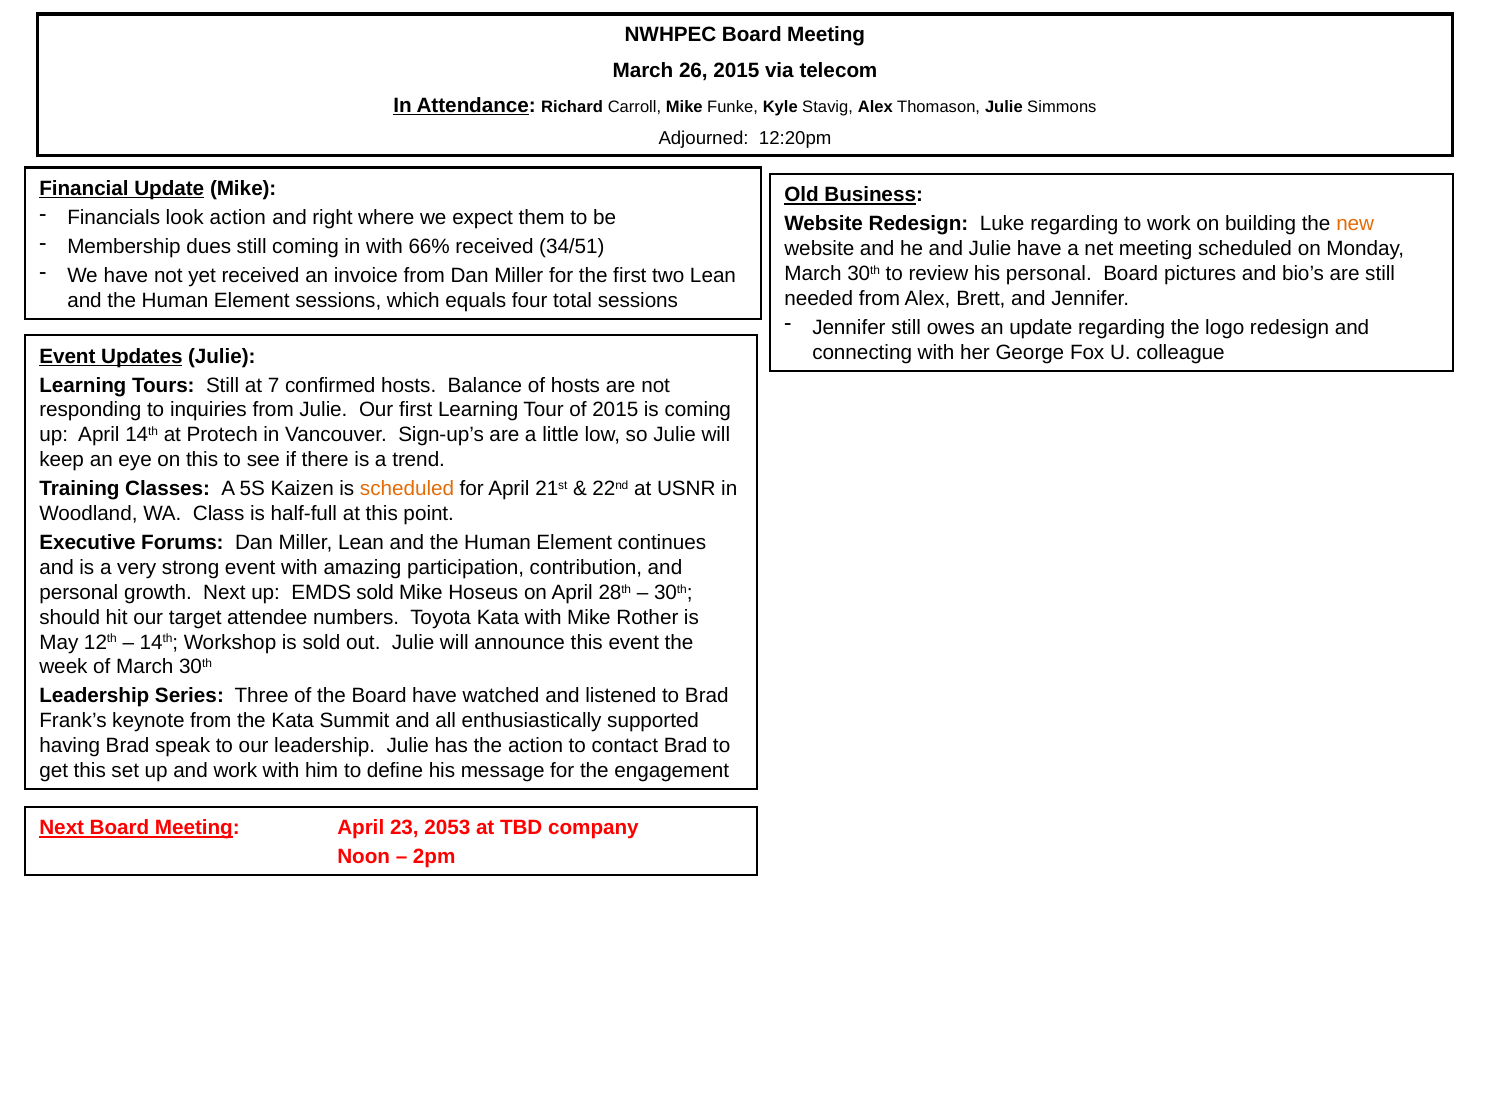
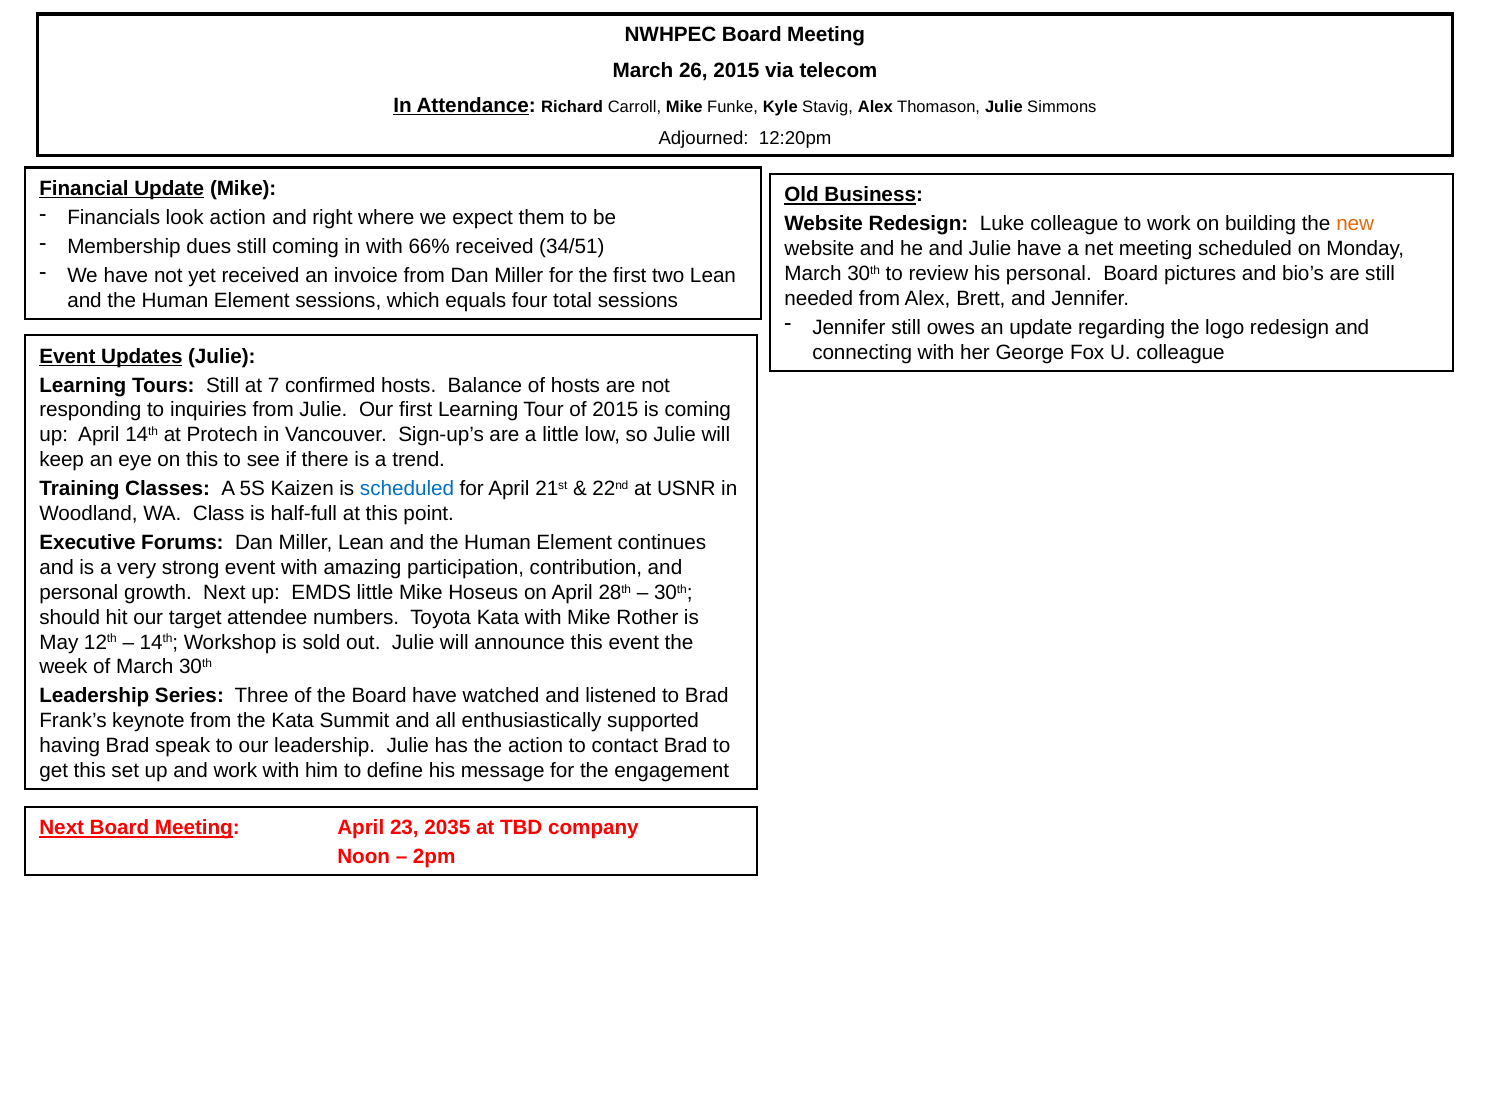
Luke regarding: regarding -> colleague
scheduled at (407, 489) colour: orange -> blue
EMDS sold: sold -> little
2053: 2053 -> 2035
